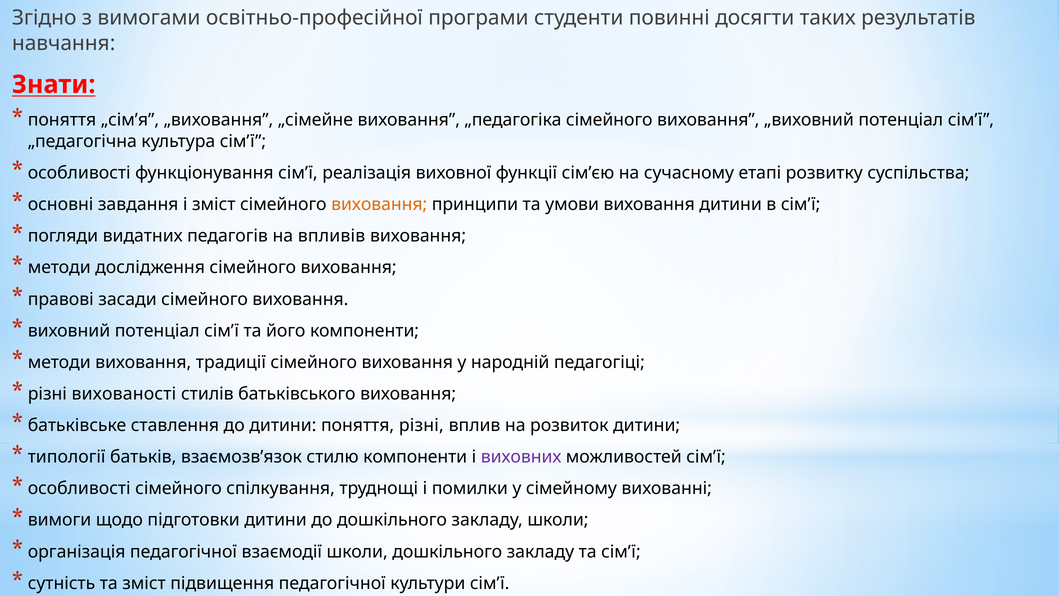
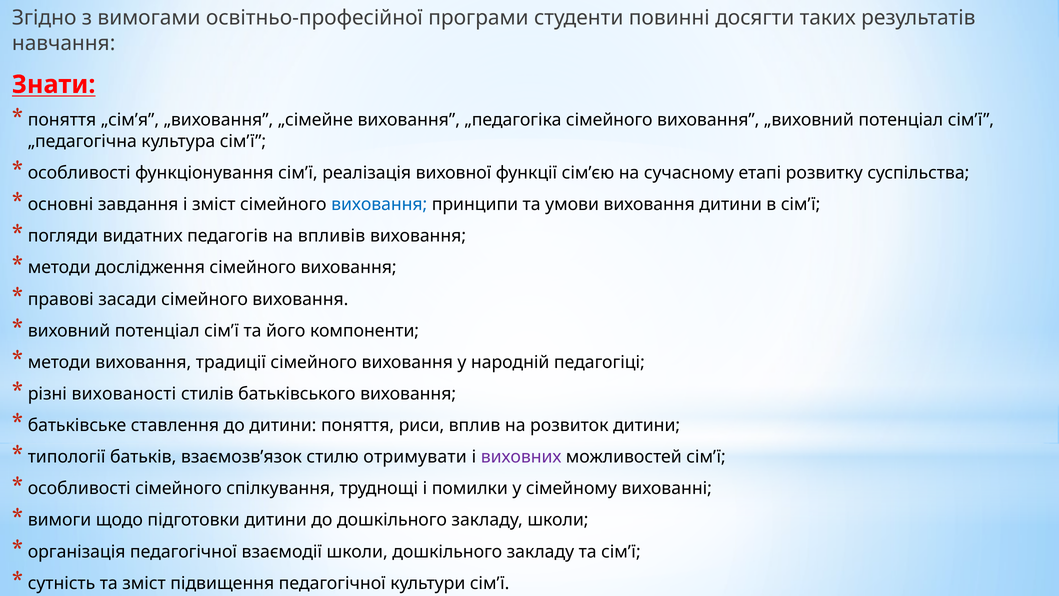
виховання at (379, 204) colour: orange -> blue
поняття різні: різні -> риси
стилю компоненти: компоненти -> отримувати
